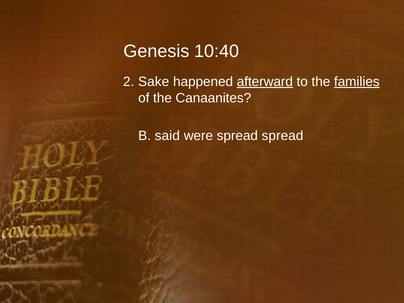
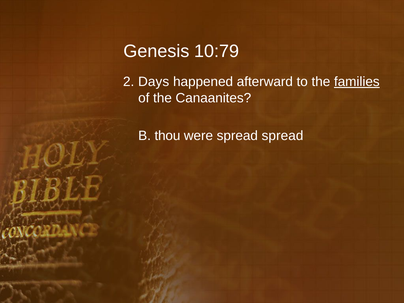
10:40: 10:40 -> 10:79
Sake: Sake -> Days
afterward underline: present -> none
said: said -> thou
